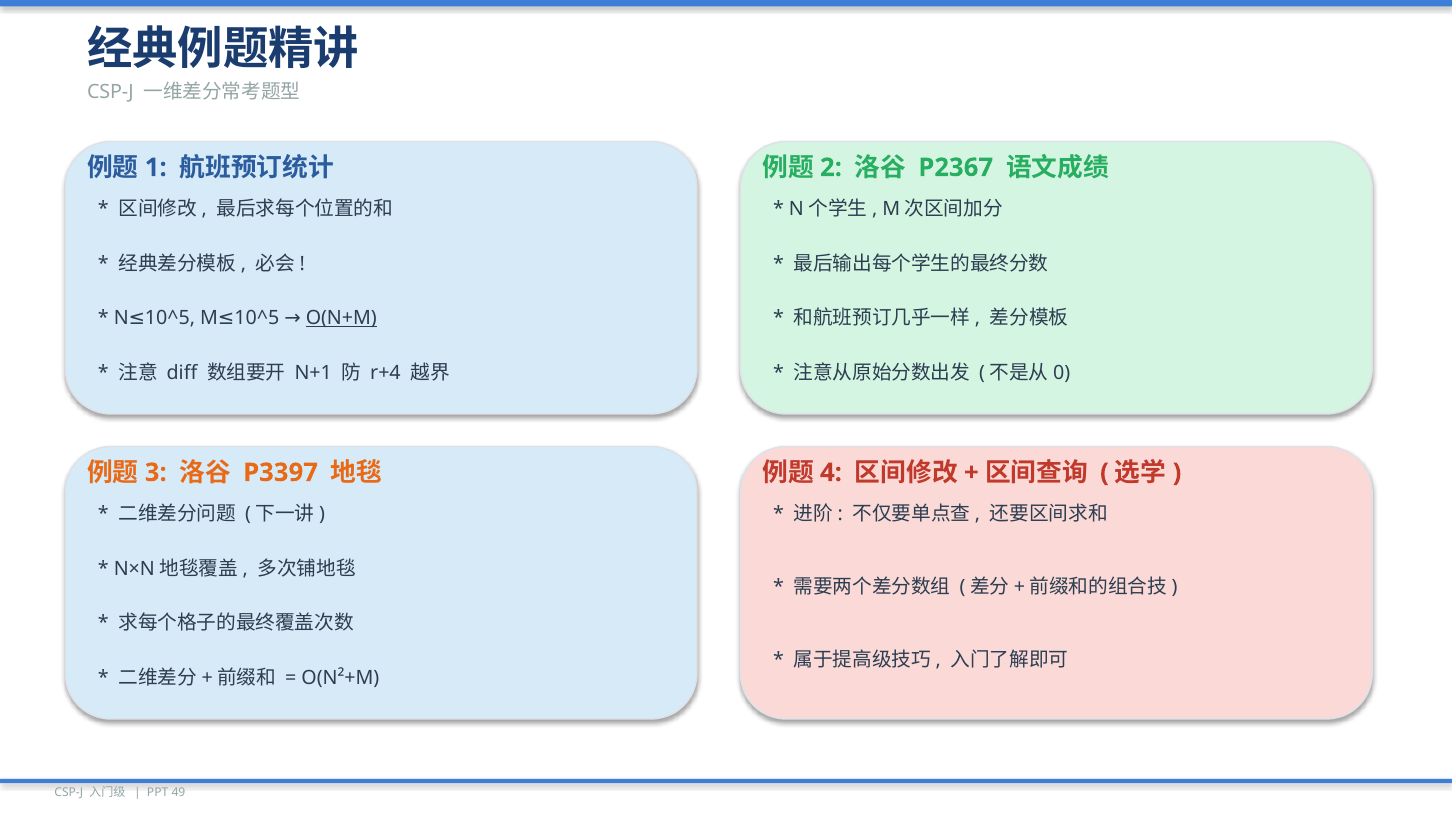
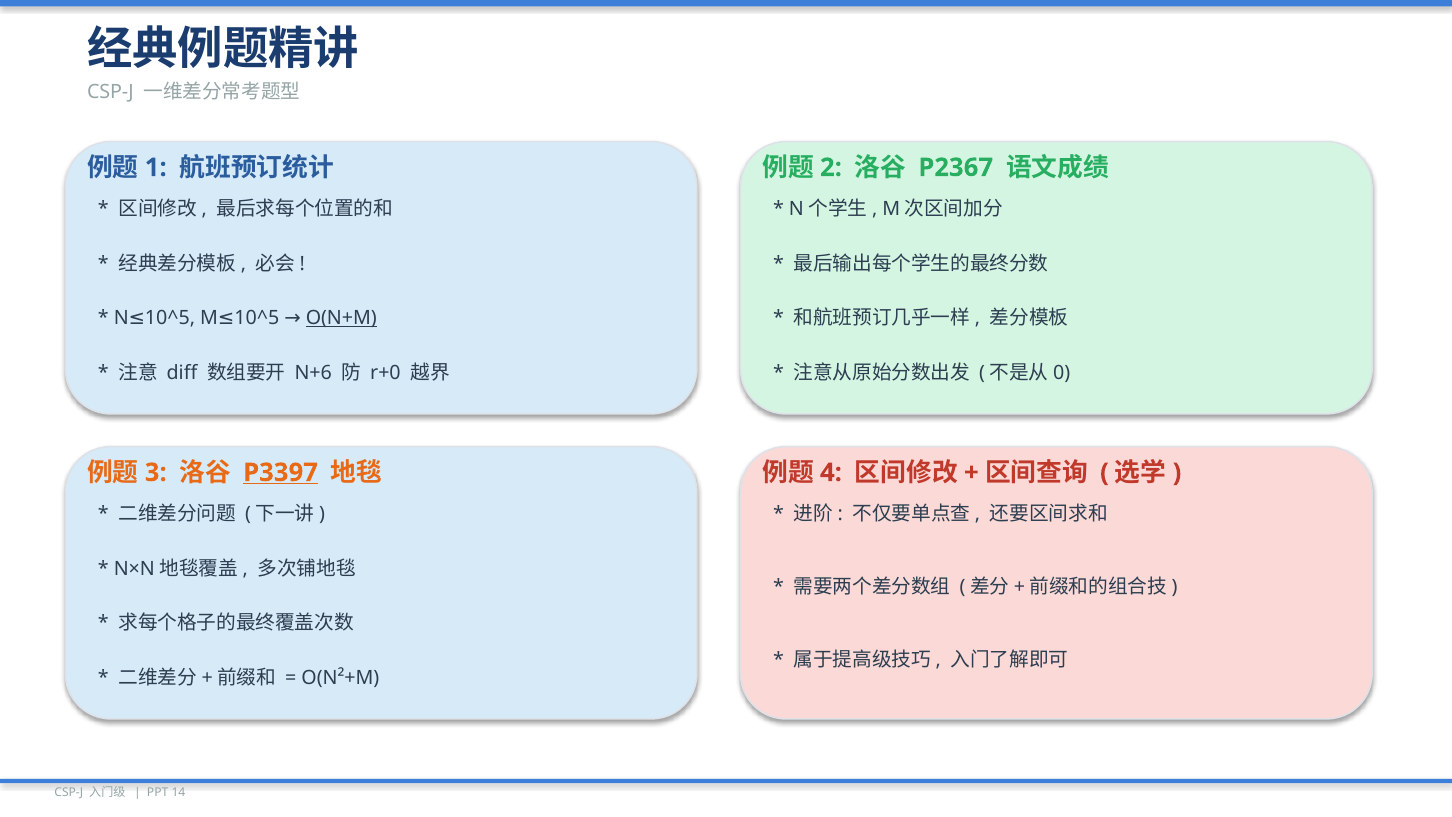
N+1: N+1 -> N+6
r+4: r+4 -> r+0
P3397 underline: none -> present
49: 49 -> 14
